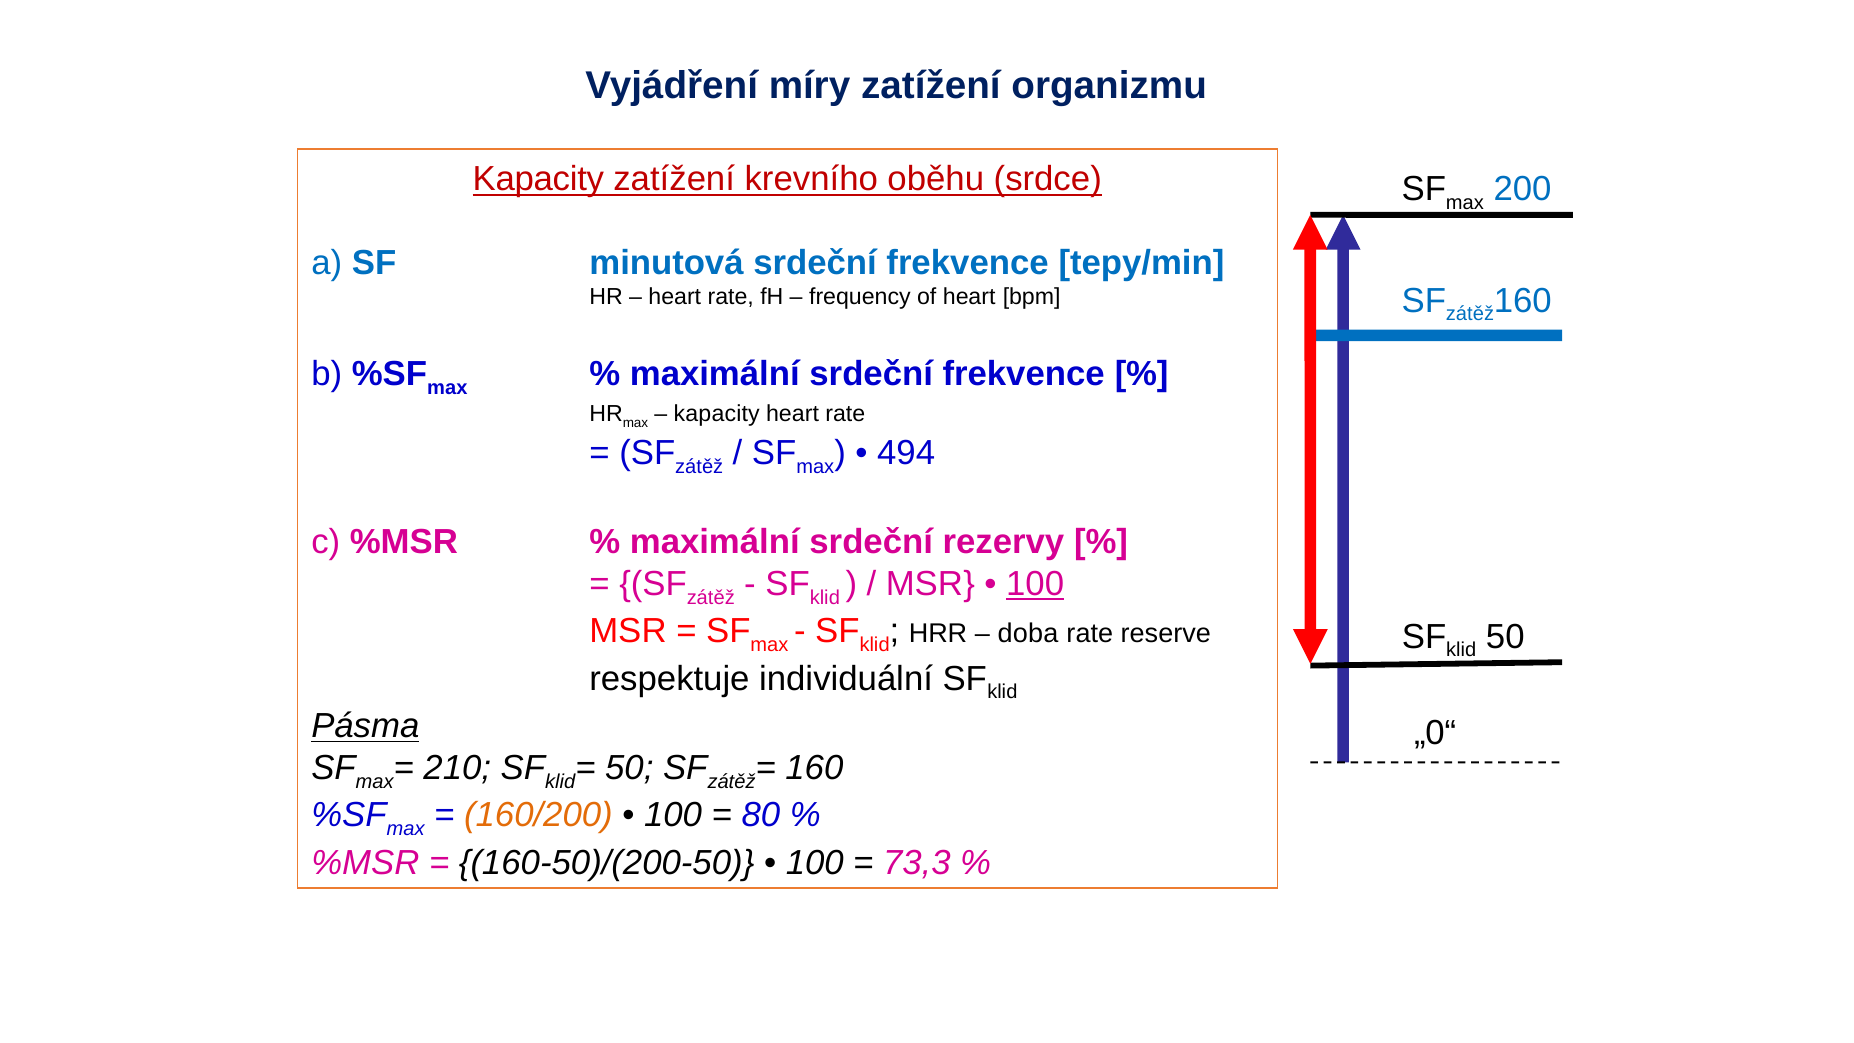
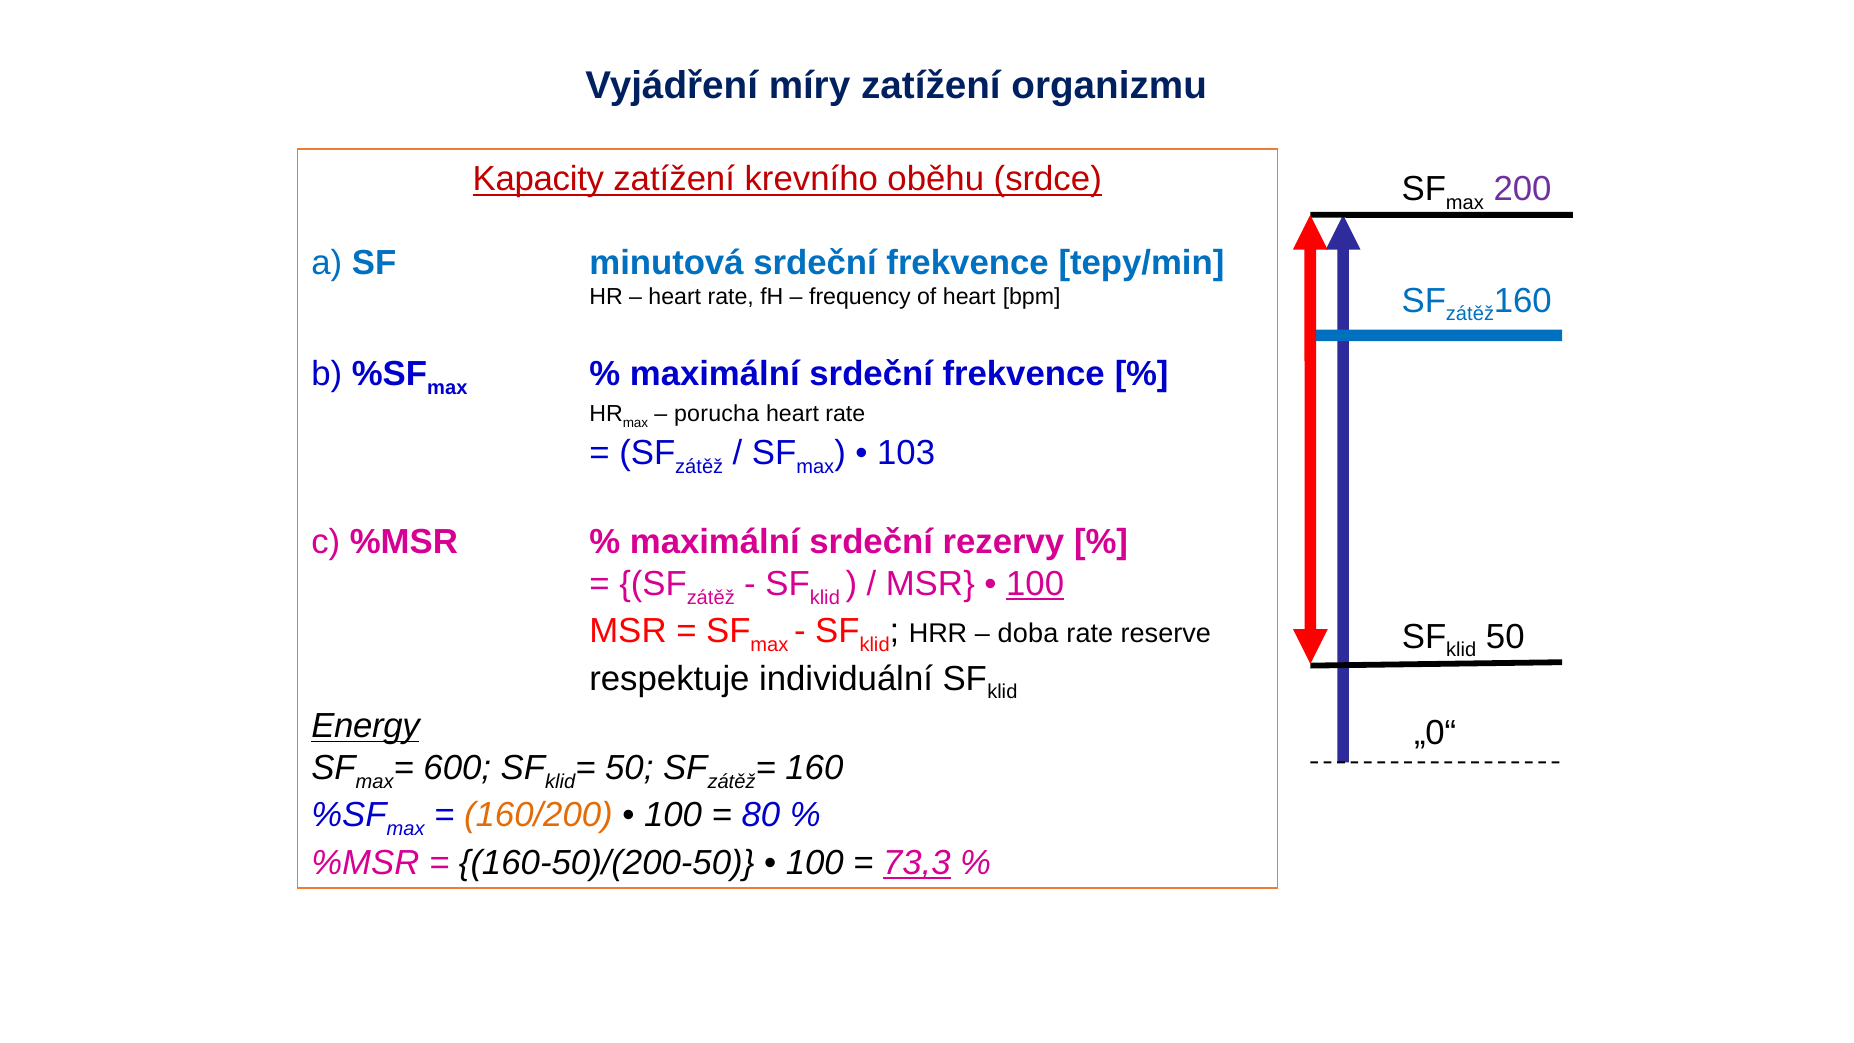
200 colour: blue -> purple
kapacity at (717, 414): kapacity -> porucha
494: 494 -> 103
Pásma: Pásma -> Energy
210: 210 -> 600
73,3 underline: none -> present
